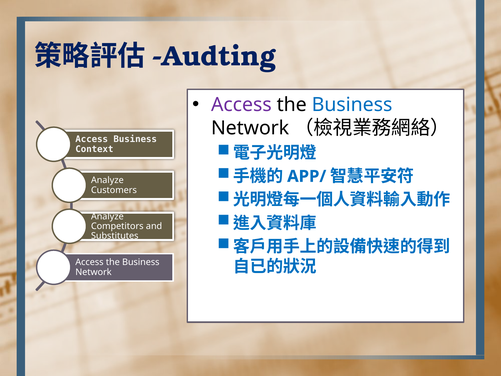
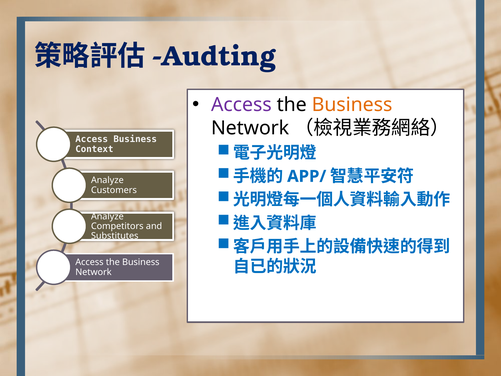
Business at (352, 105) colour: blue -> orange
